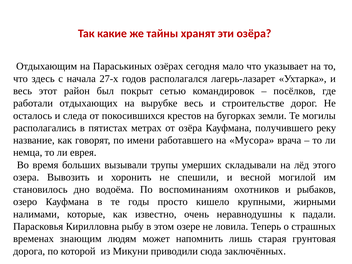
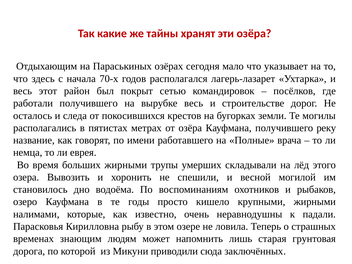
27-х: 27-х -> 70-х
работали отдыхающих: отдыхающих -> получившего
Мусора: Мусора -> Полные
больших вызывали: вызывали -> жирными
